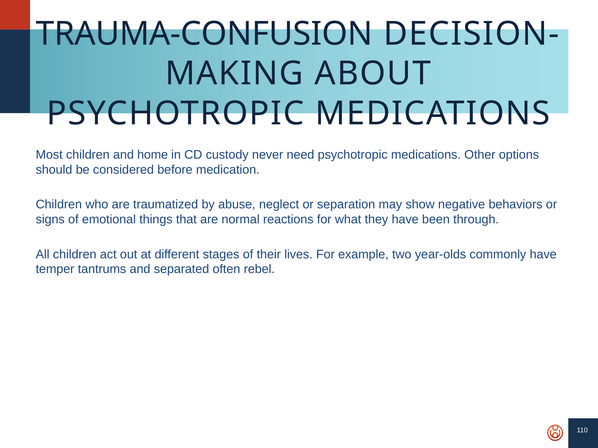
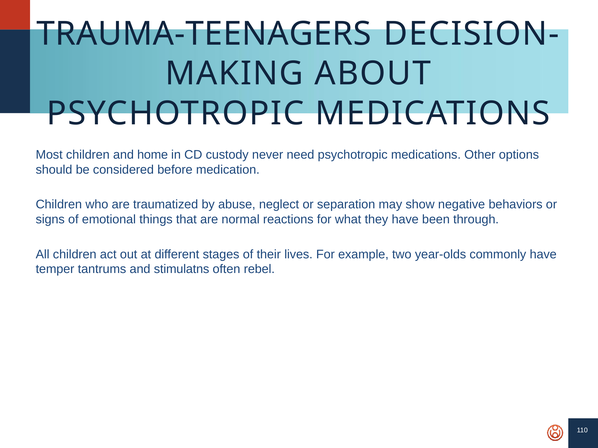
TRAUMA-CONFUSION: TRAUMA-CONFUSION -> TRAUMA-TEENAGERS
separated: separated -> stimulatns
